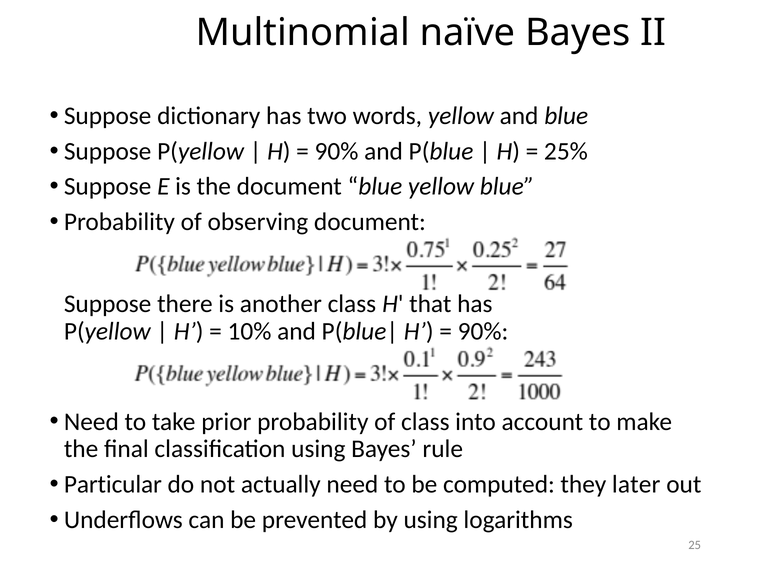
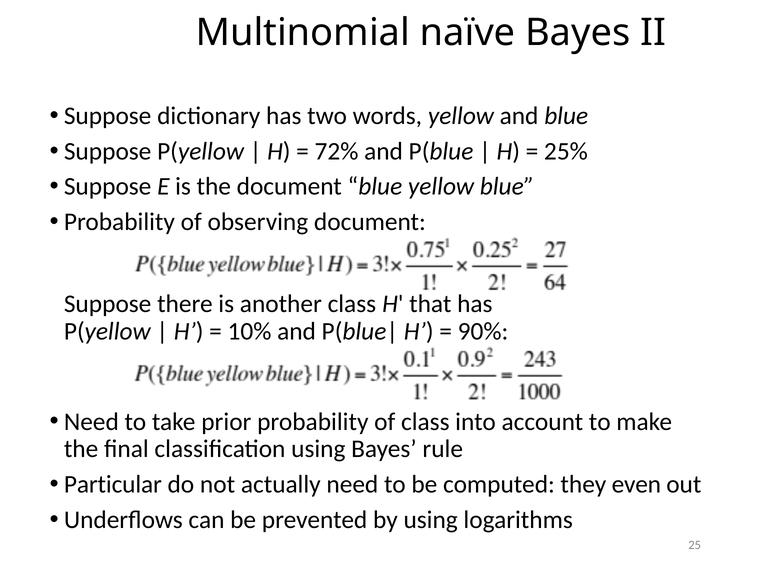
90% at (336, 151): 90% -> 72%
later: later -> even
